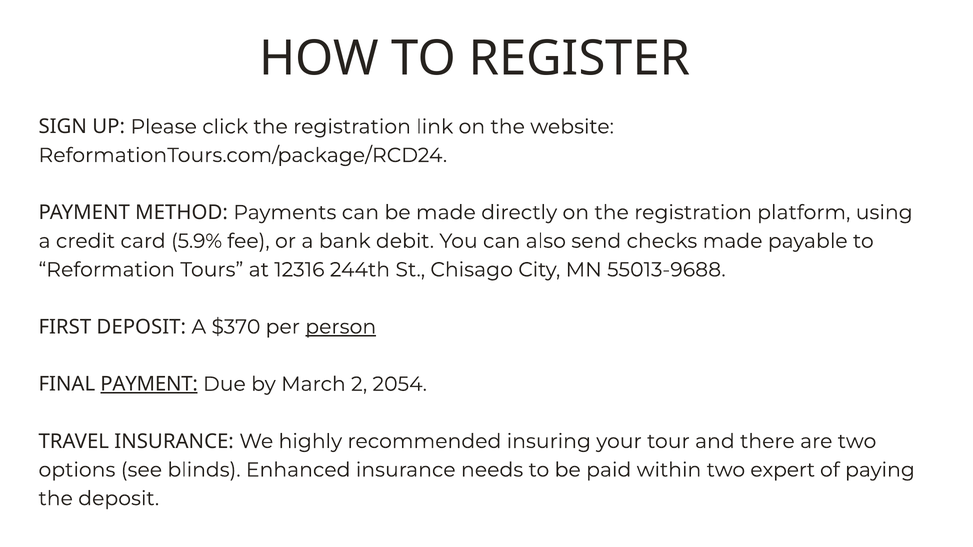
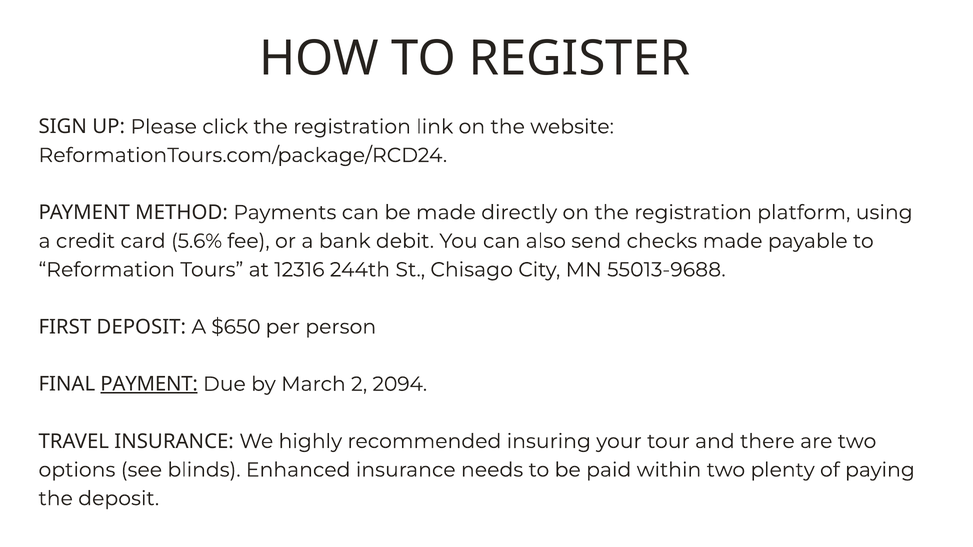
5.9%: 5.9% -> 5.6%
$370: $370 -> $650
person underline: present -> none
2054: 2054 -> 2094
expert: expert -> plenty
